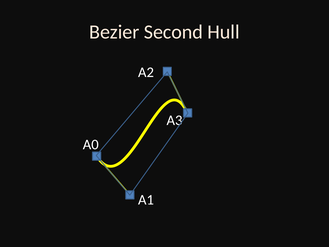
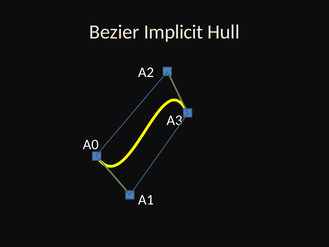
Second: Second -> Implicit
